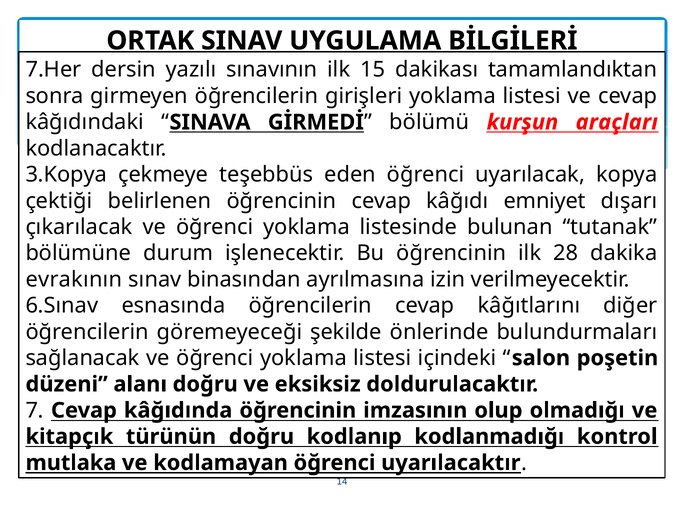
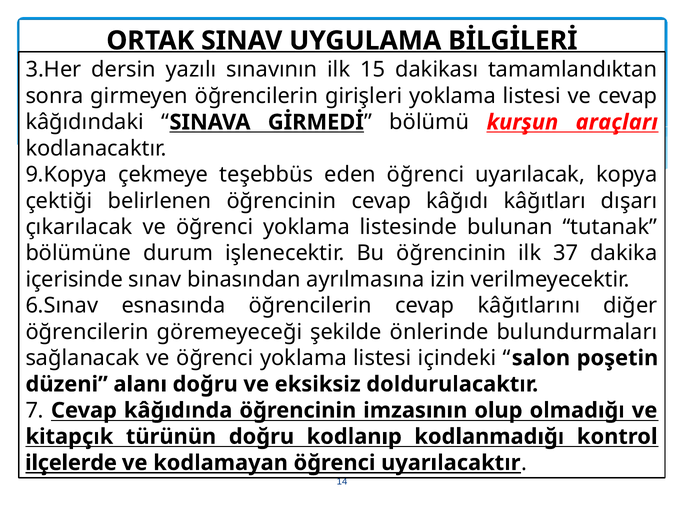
7.Her: 7.Her -> 3.Her
3.Kopya: 3.Kopya -> 9.Kopya
emniyet: emniyet -> kâğıtları
28: 28 -> 37
evrakının: evrakının -> içerisinde
mutlaka: mutlaka -> ilçelerde
